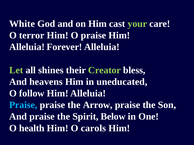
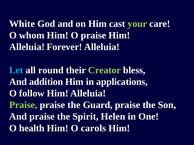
terror: terror -> whom
Let colour: light green -> light blue
shines: shines -> round
heavens: heavens -> addition
uneducated: uneducated -> applications
Praise at (23, 105) colour: light blue -> light green
Arrow: Arrow -> Guard
Below: Below -> Helen
